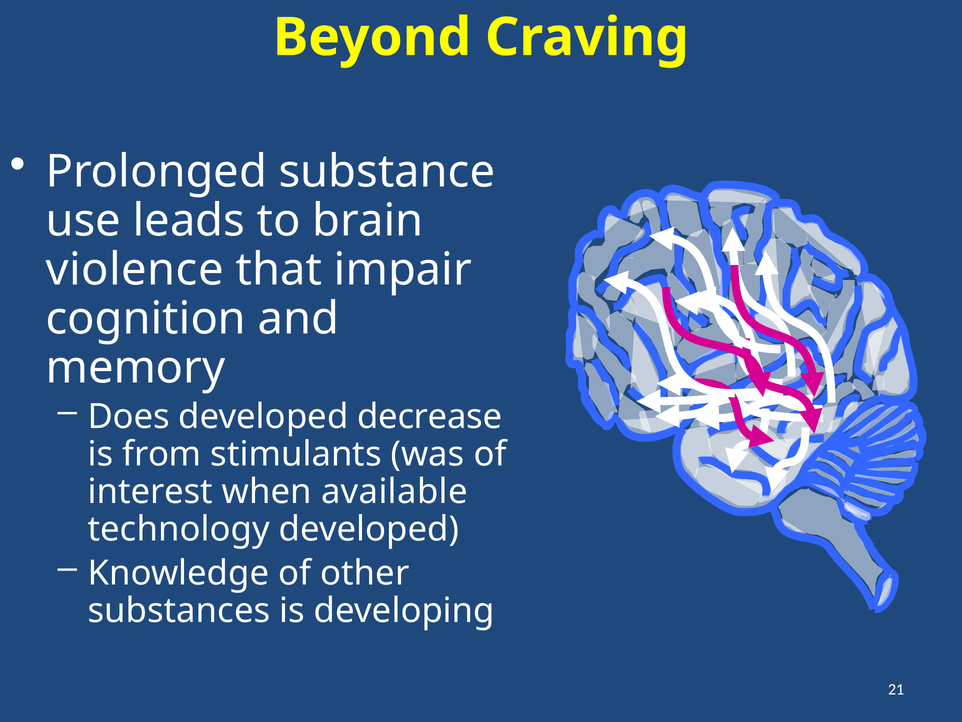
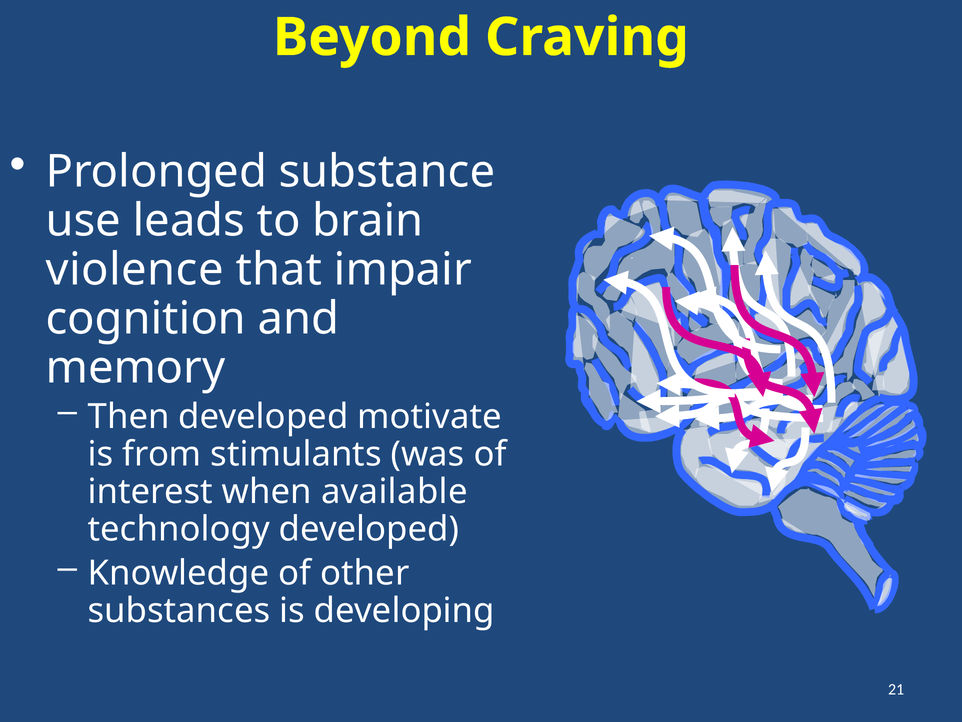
Does: Does -> Then
decrease: decrease -> motivate
